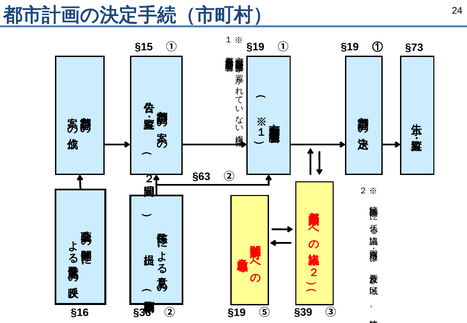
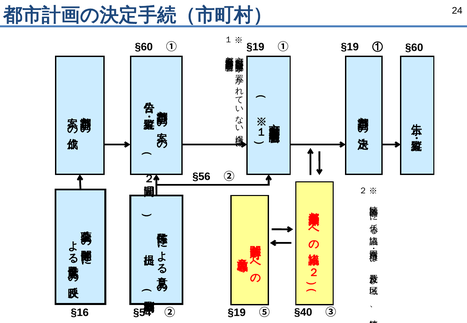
§15 at (144, 47): §15 -> §60
① §73: §73 -> §60
§63: §63 -> §56
§36: §36 -> §54
§39: §39 -> §40
